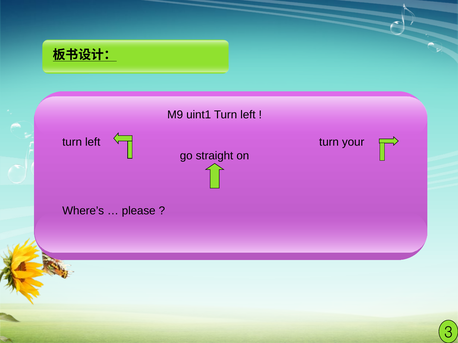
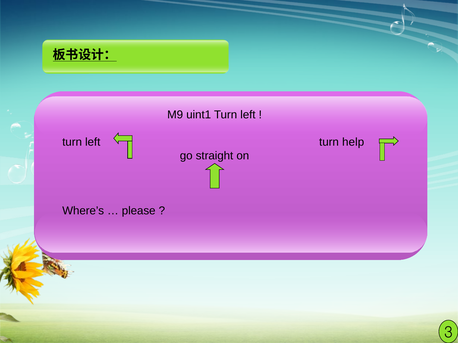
your: your -> help
